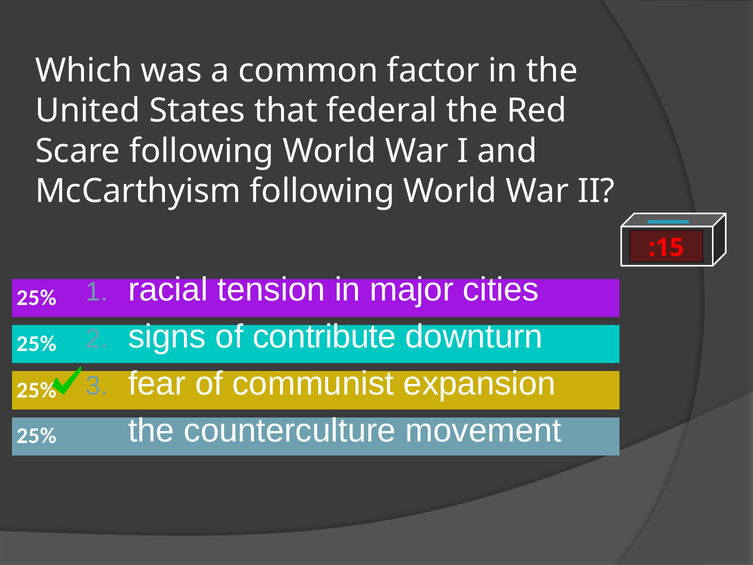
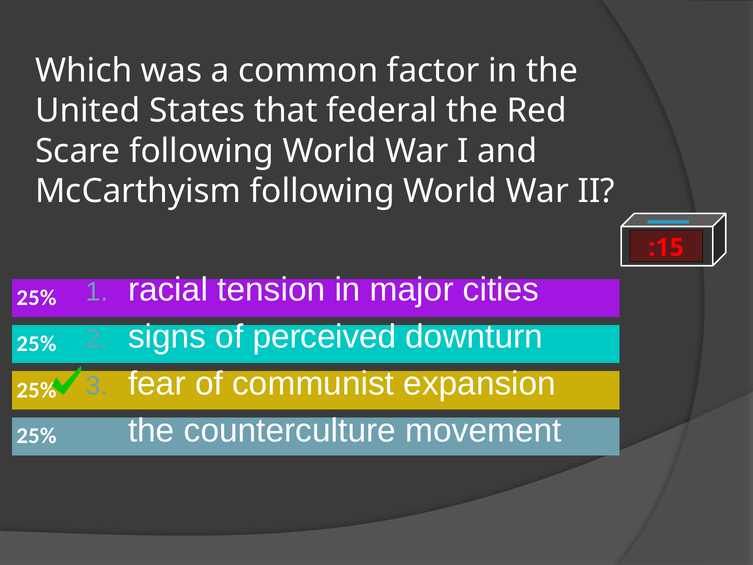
contribute: contribute -> perceived
